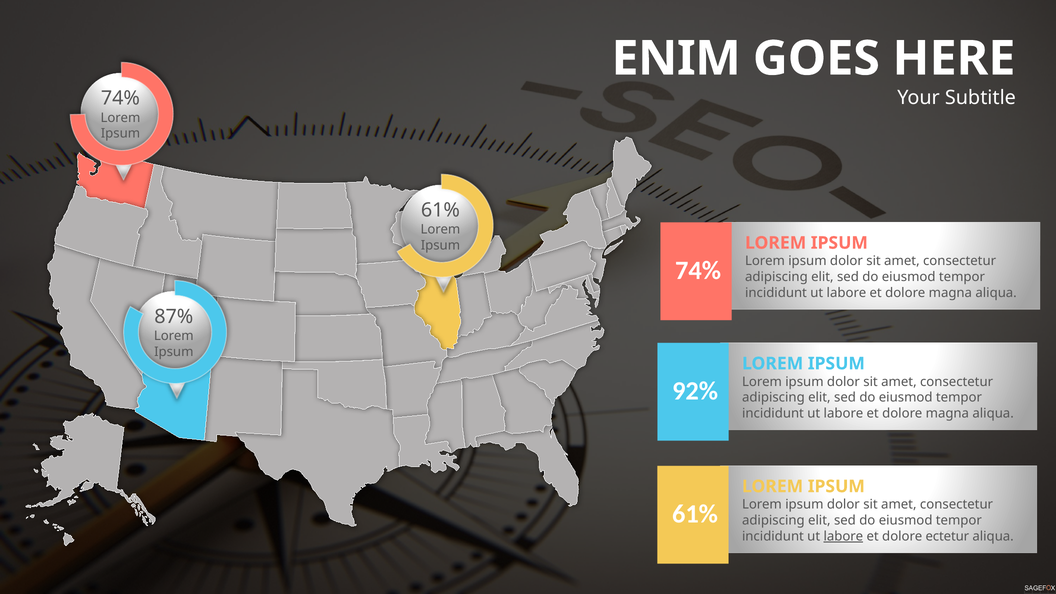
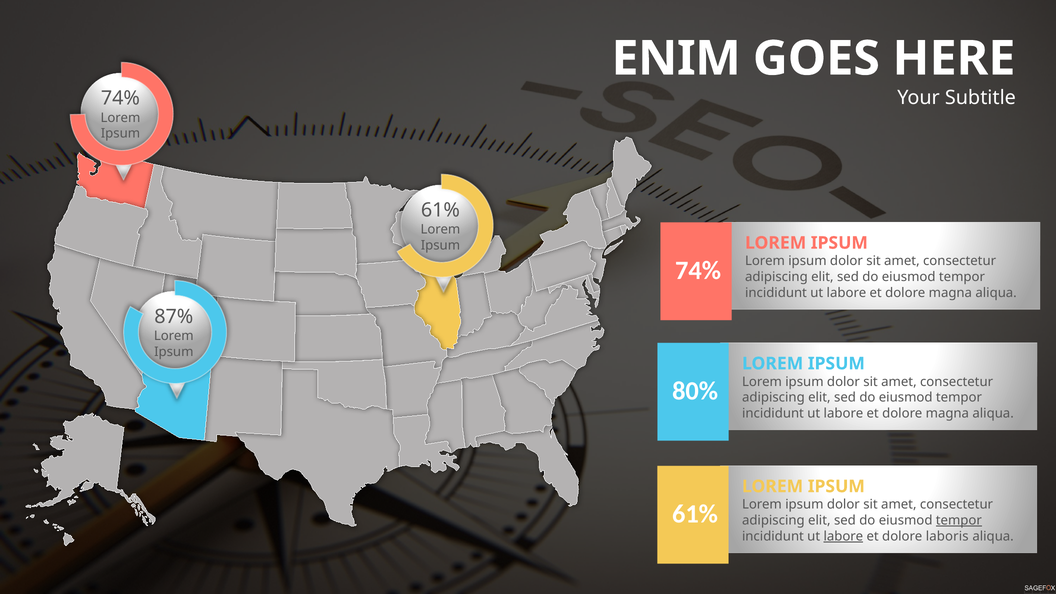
92%: 92% -> 80%
tempor at (959, 520) underline: none -> present
ectetur: ectetur -> laboris
